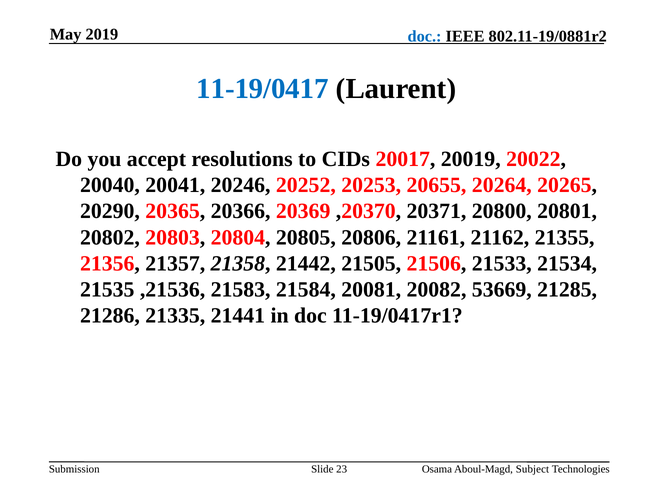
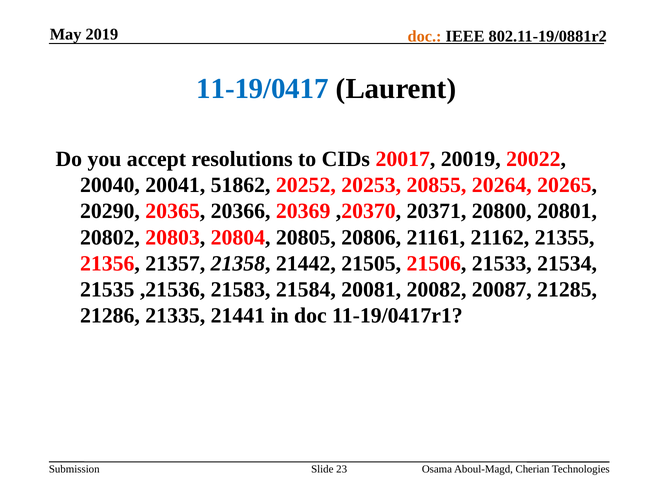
doc at (425, 36) colour: blue -> orange
20246: 20246 -> 51862
20655: 20655 -> 20855
53669: 53669 -> 20087
Subject: Subject -> Cherian
